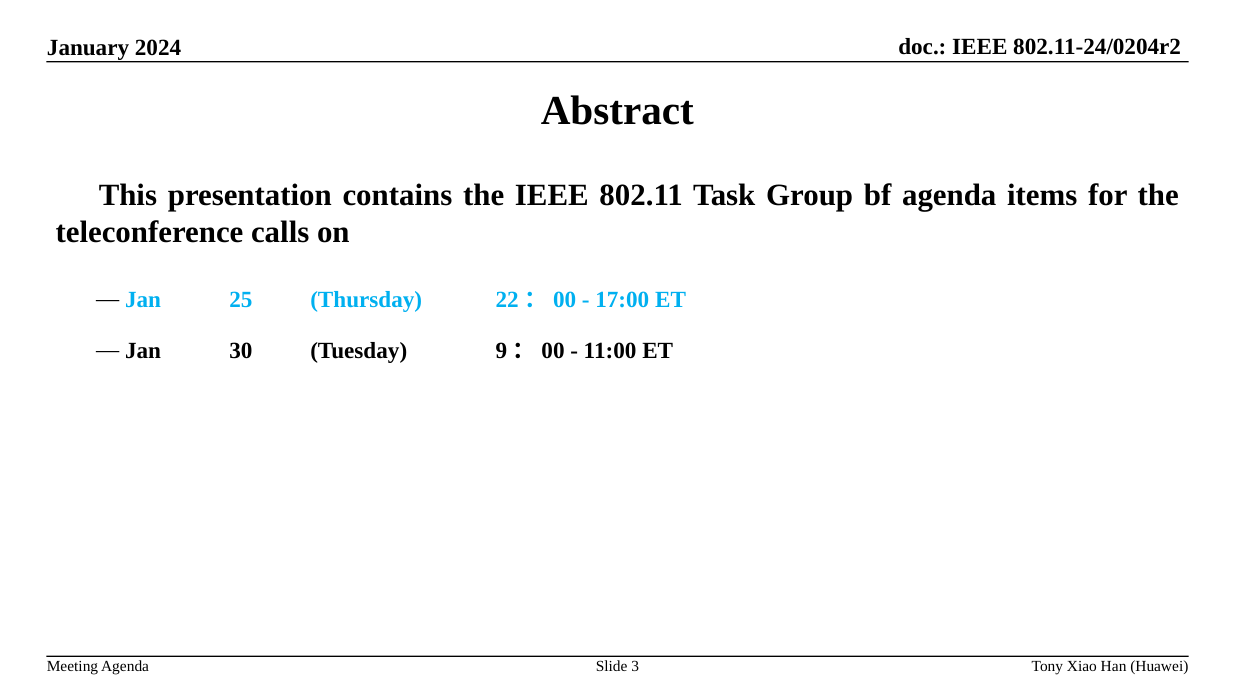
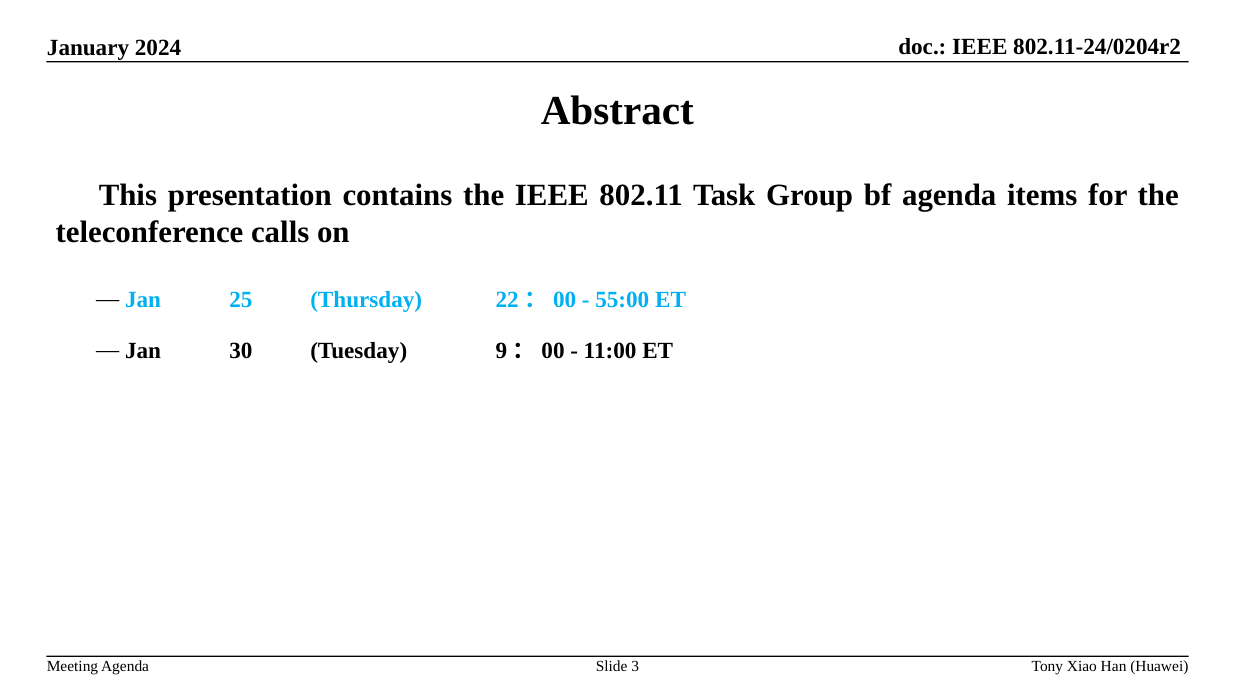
17:00: 17:00 -> 55:00
